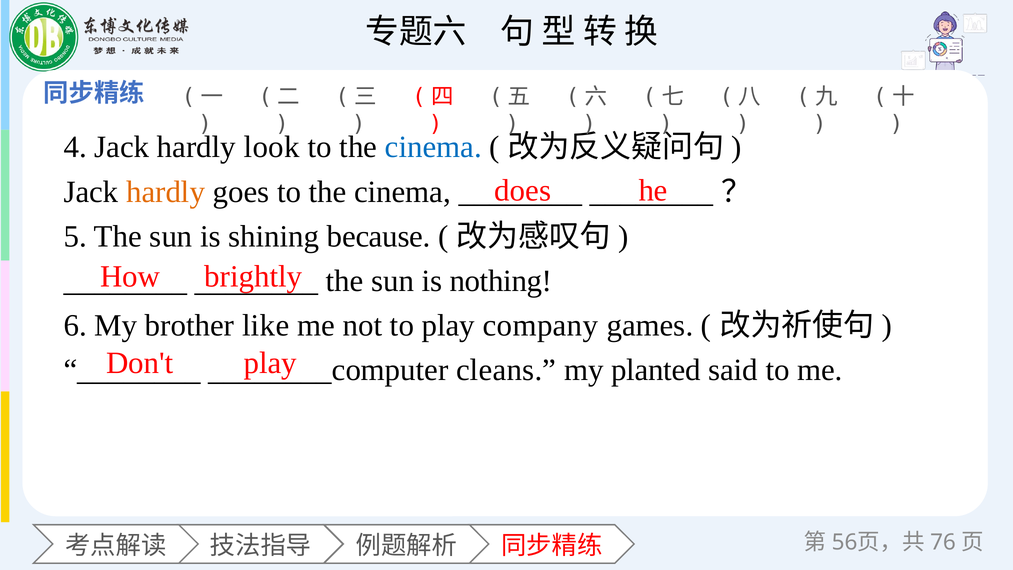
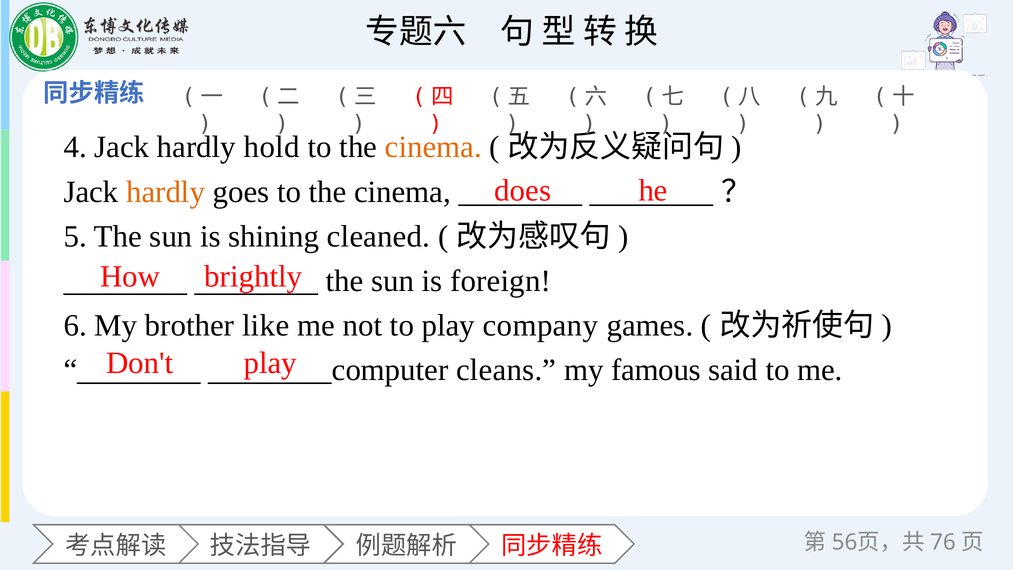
look: look -> hold
cinema at (433, 147) colour: blue -> orange
because: because -> cleaned
nothing: nothing -> foreign
planted: planted -> famous
